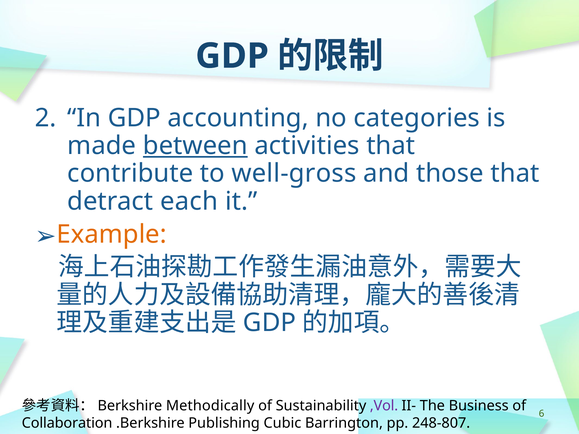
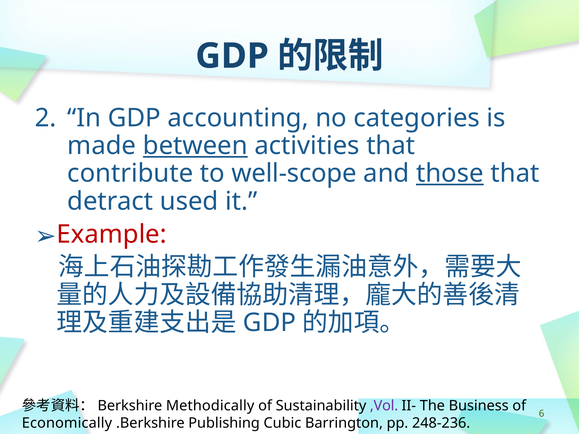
well-gross: well-gross -> well-scope
those underline: none -> present
each: each -> used
Example colour: orange -> red
Collaboration: Collaboration -> Economically
248-807: 248-807 -> 248-236
